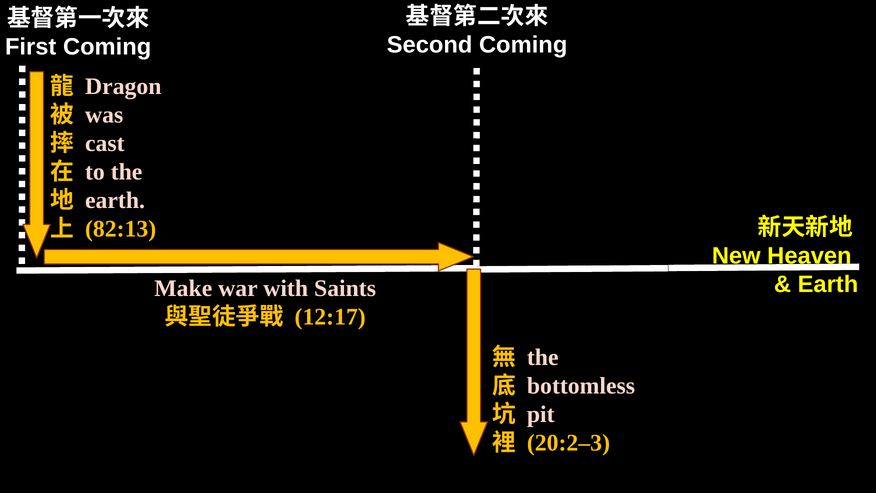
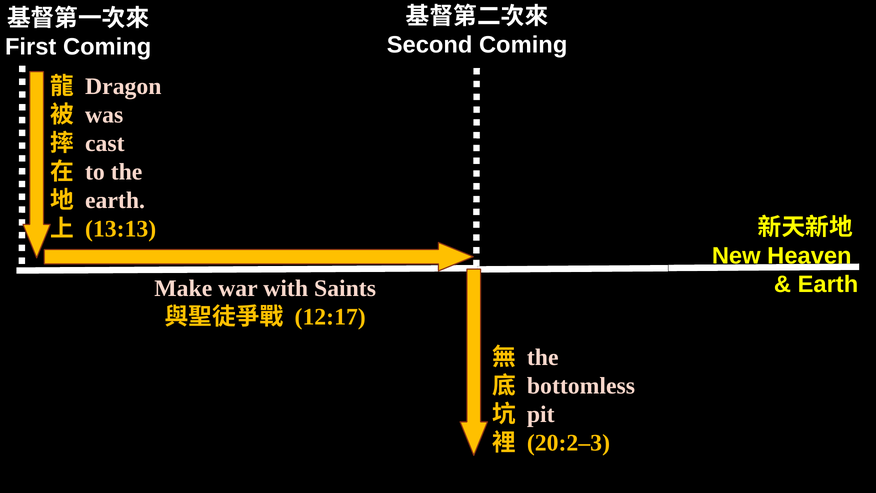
82:13: 82:13 -> 13:13
